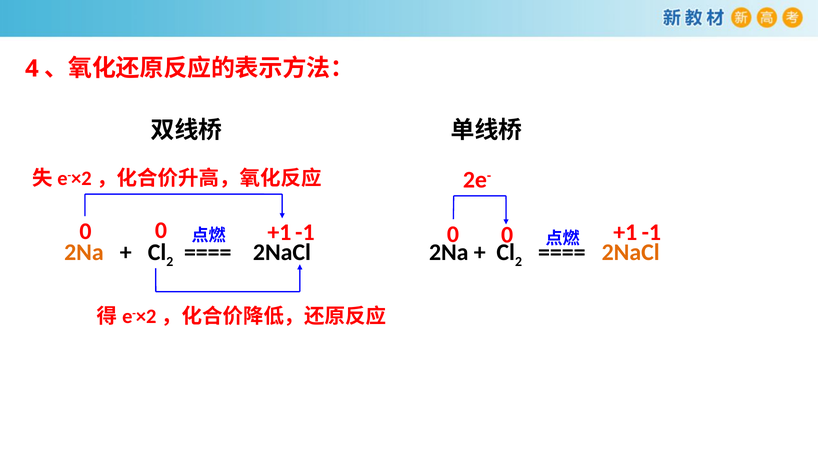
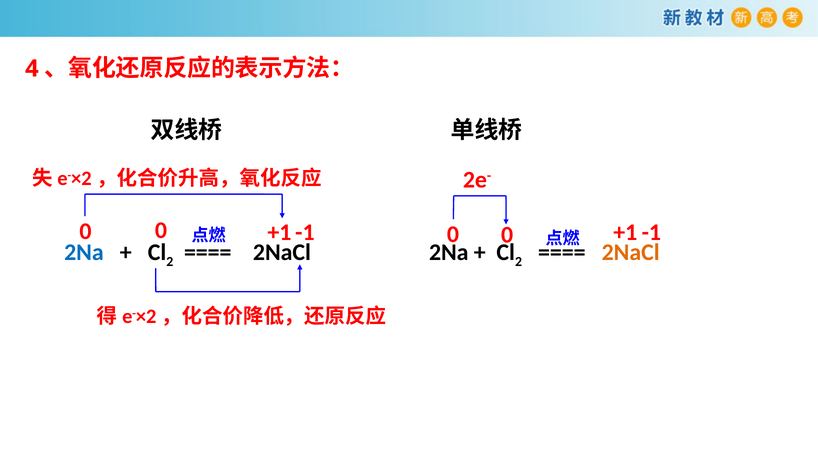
2Na at (84, 252) colour: orange -> blue
